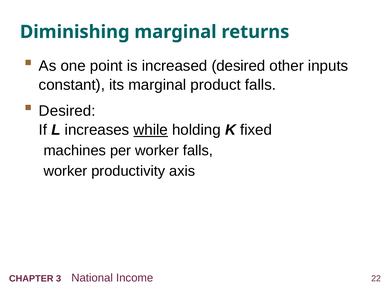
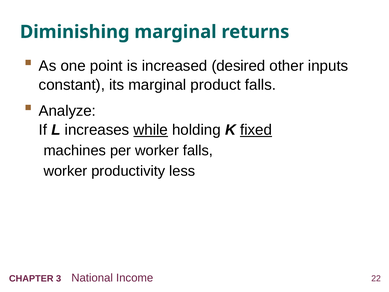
Desired at (67, 111): Desired -> Analyze
fixed underline: none -> present
axis: axis -> less
